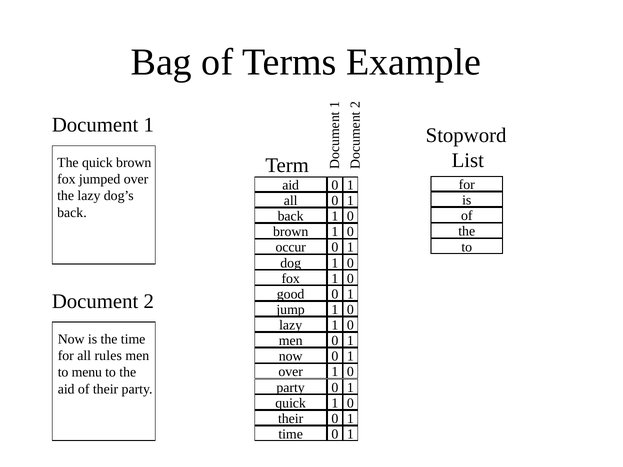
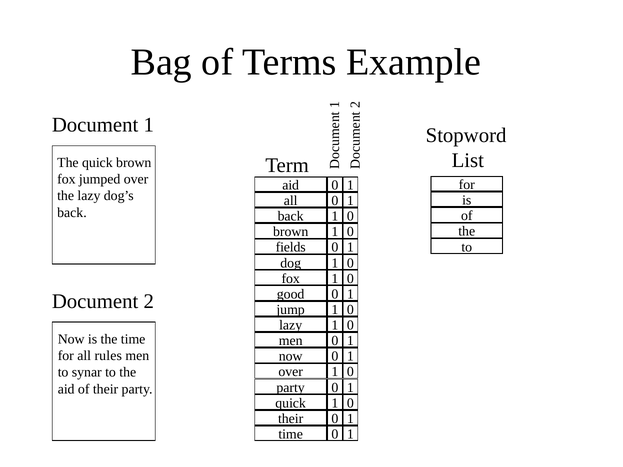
occur: occur -> fields
menu: menu -> synar
